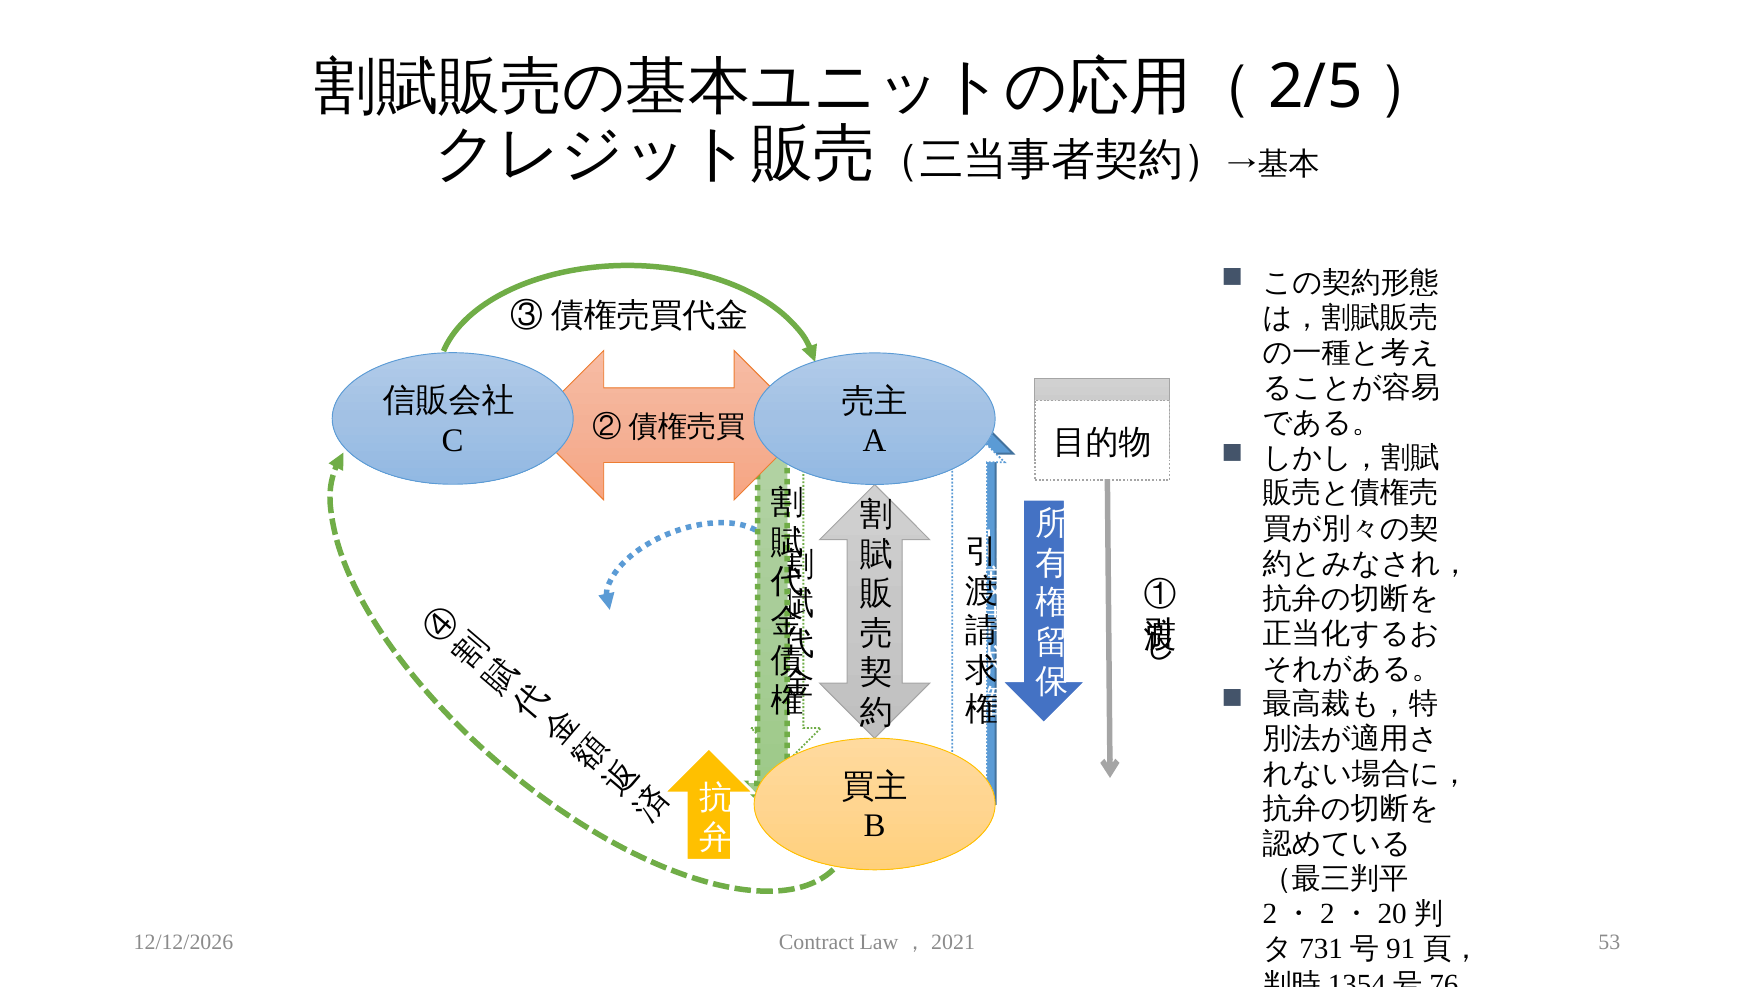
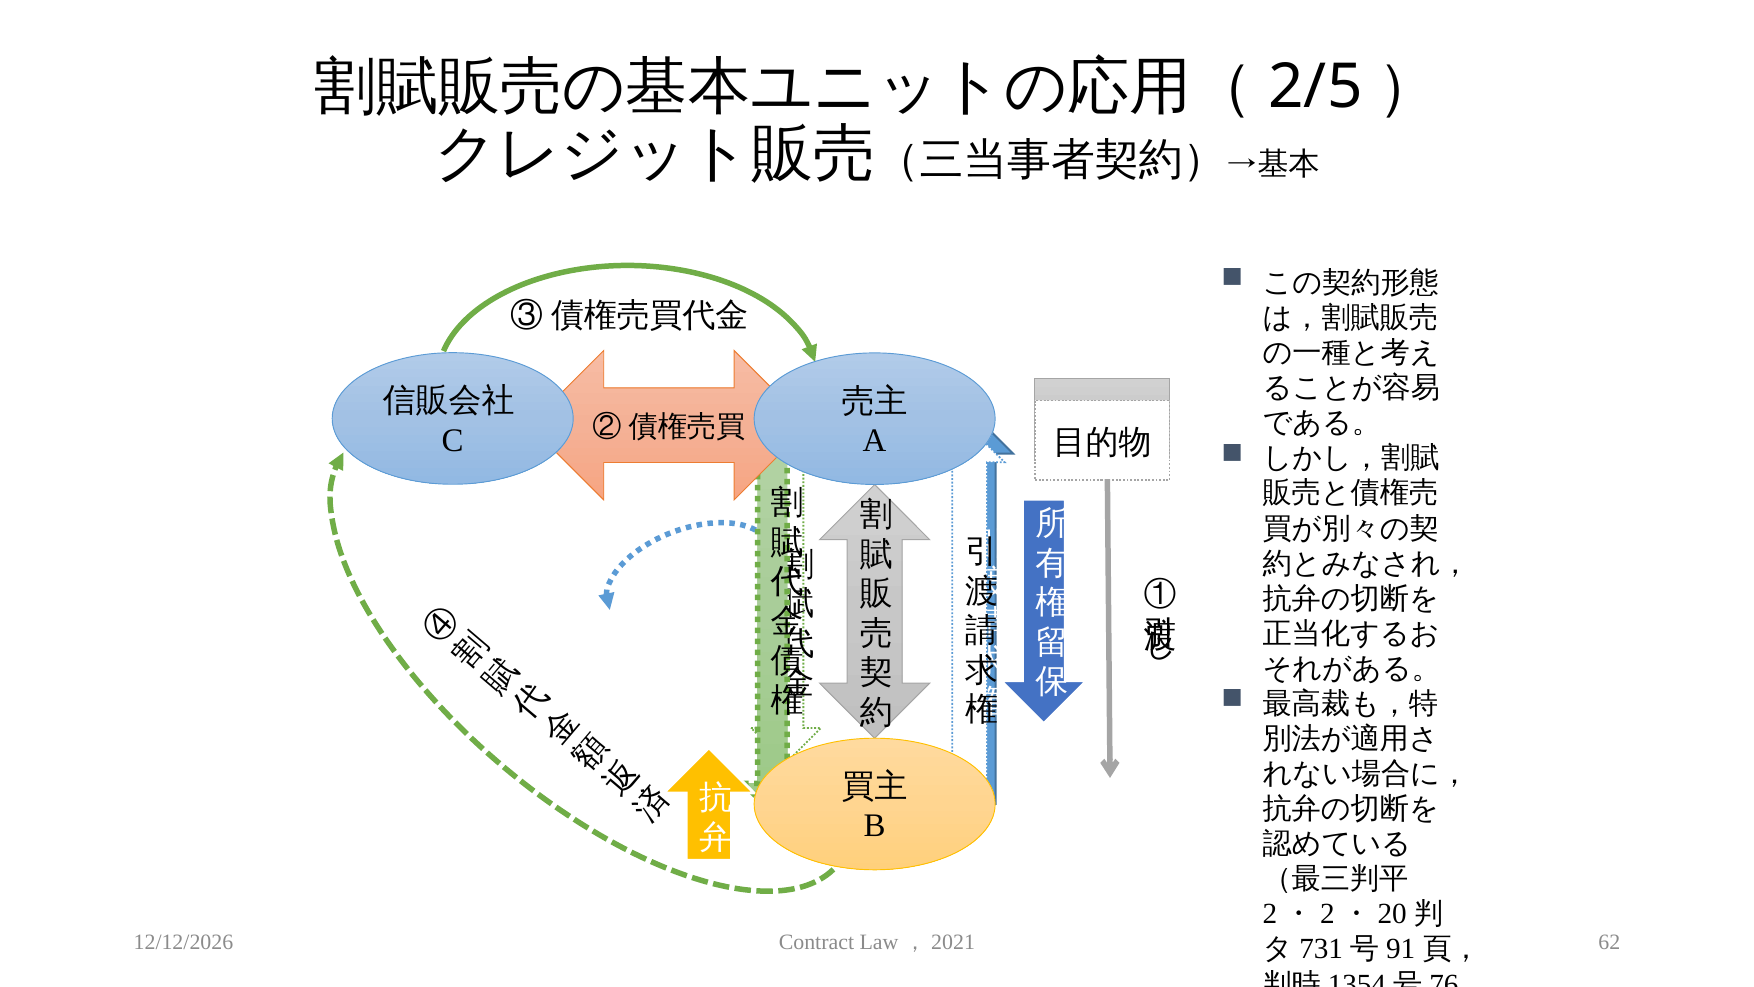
53: 53 -> 62
